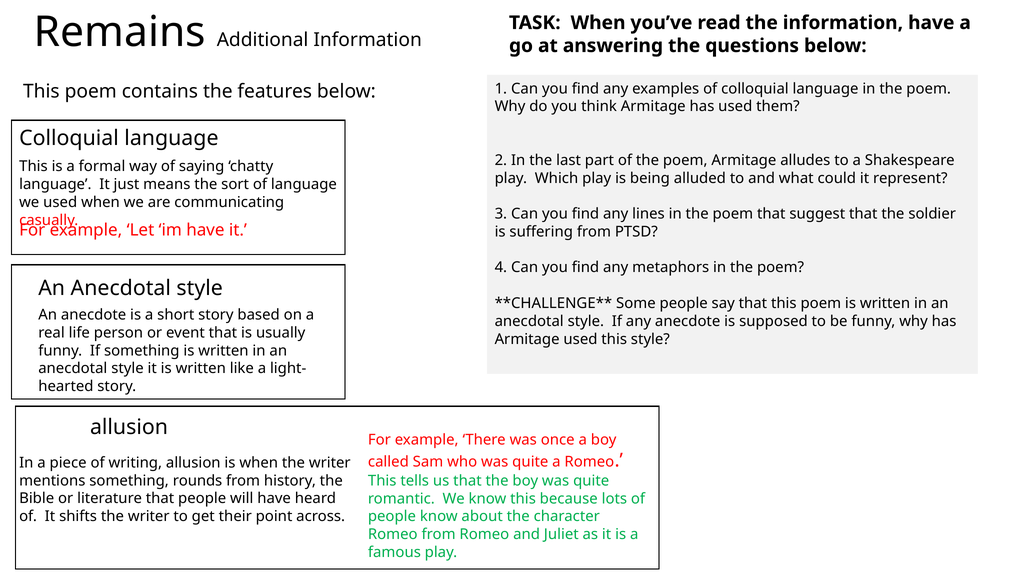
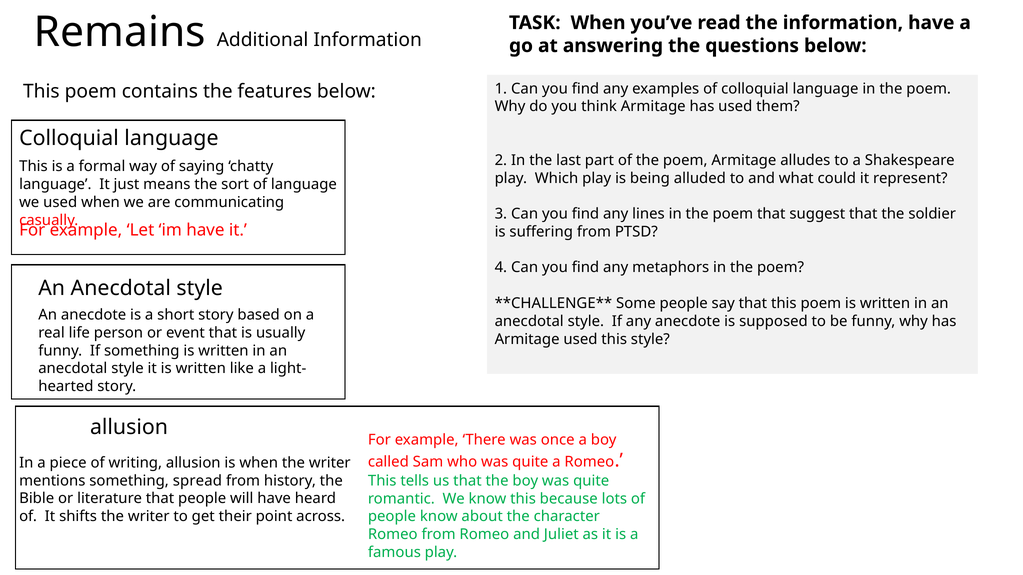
rounds: rounds -> spread
